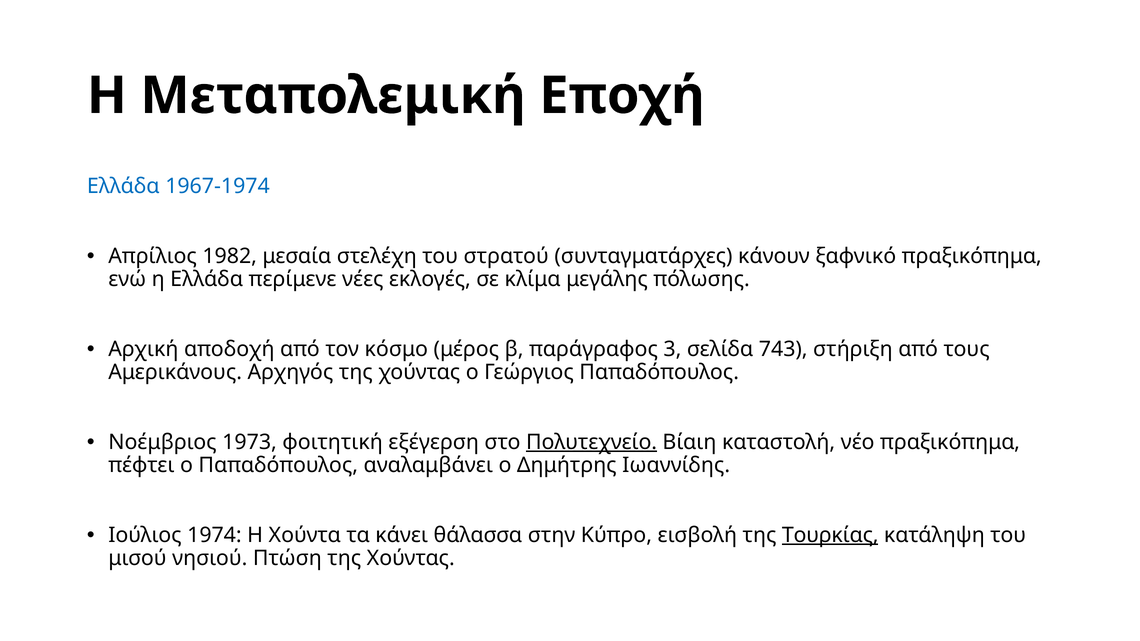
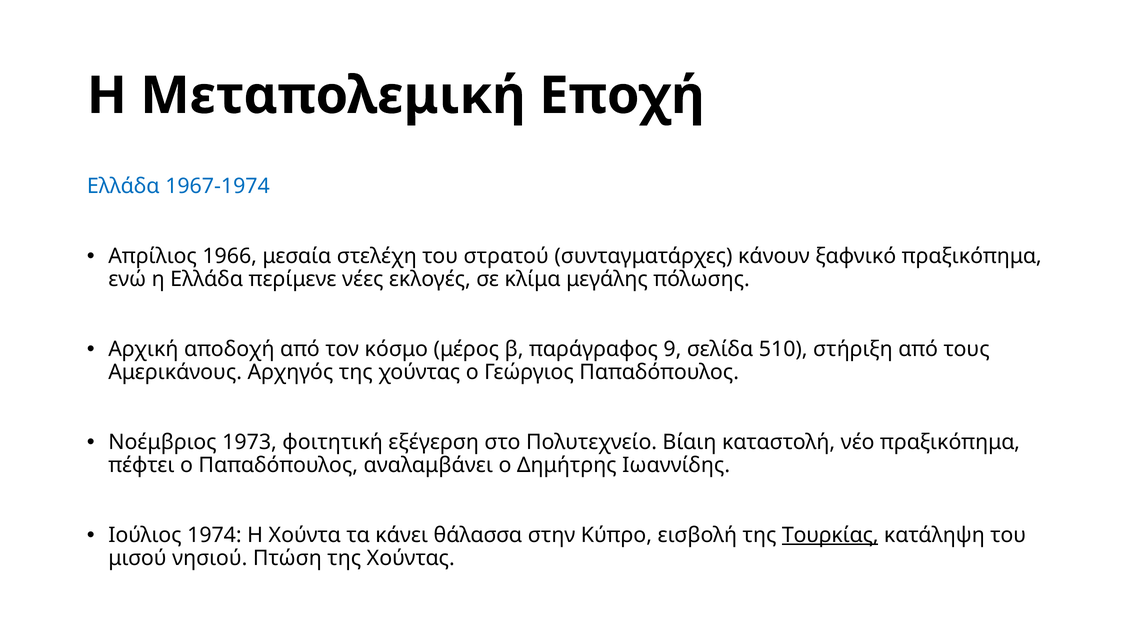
1982: 1982 -> 1966
3: 3 -> 9
743: 743 -> 510
Πολυτεχνείο underline: present -> none
